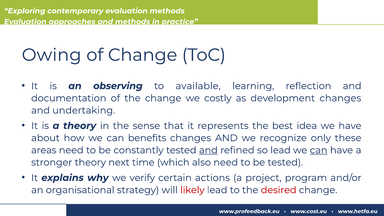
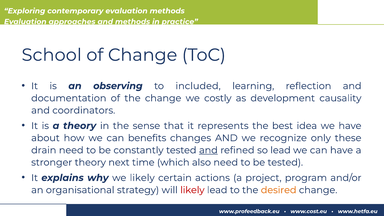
Owing: Owing -> School
available: available -> included
development changes: changes -> causality
undertaking: undertaking -> coordinators
areas: areas -> drain
can at (319, 150) underline: present -> none
we verify: verify -> likely
desired colour: red -> orange
